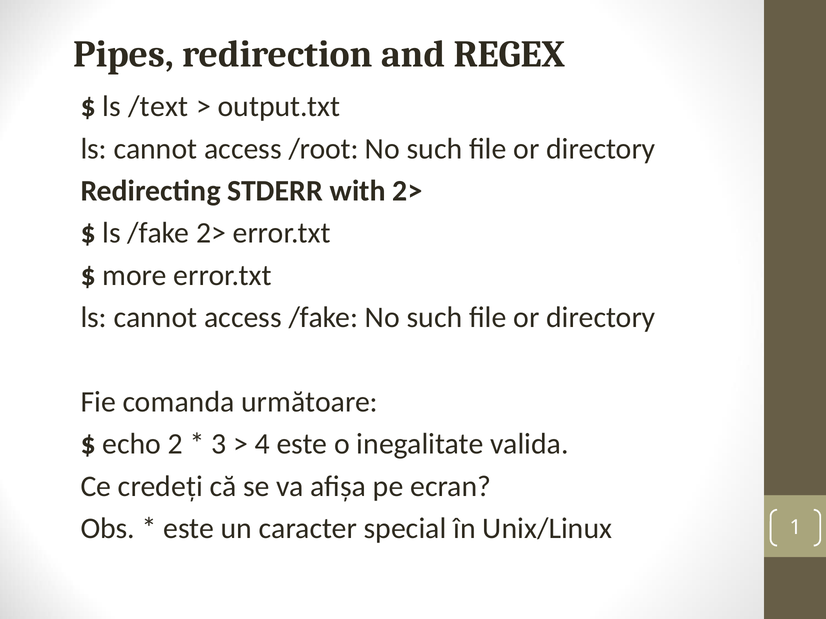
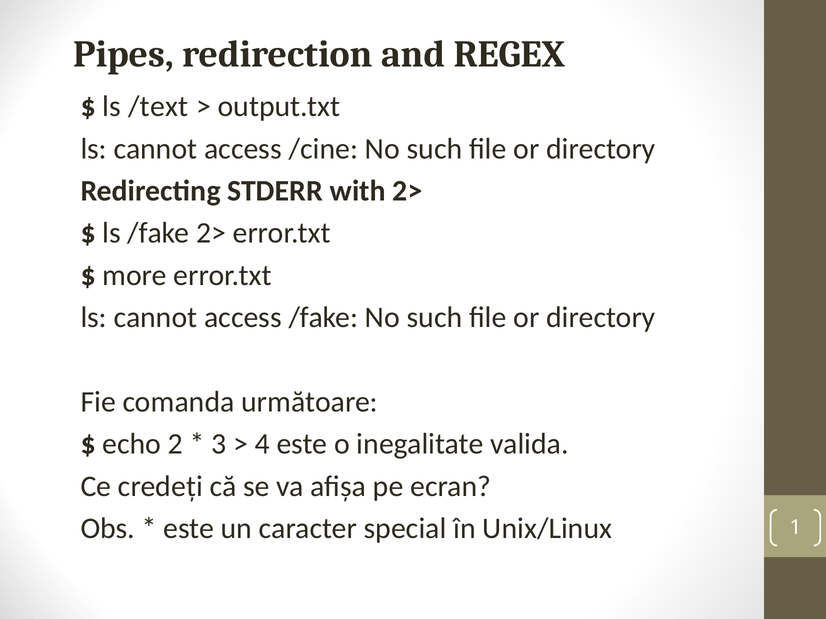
/root: /root -> /cine
